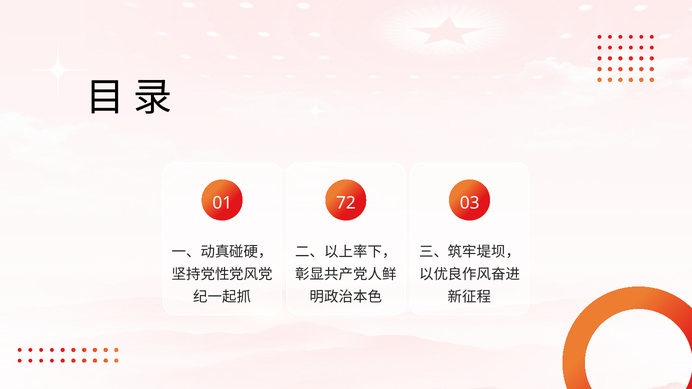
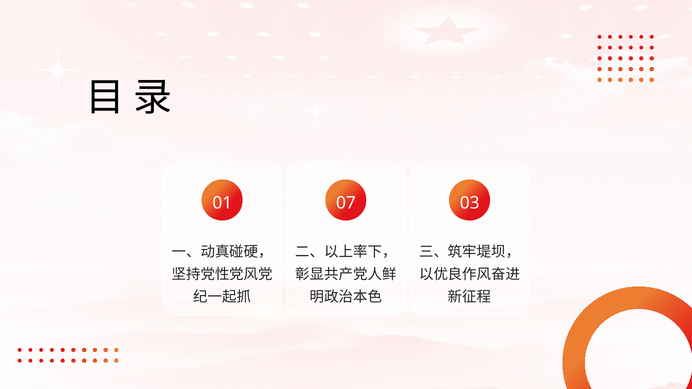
72: 72 -> 07
